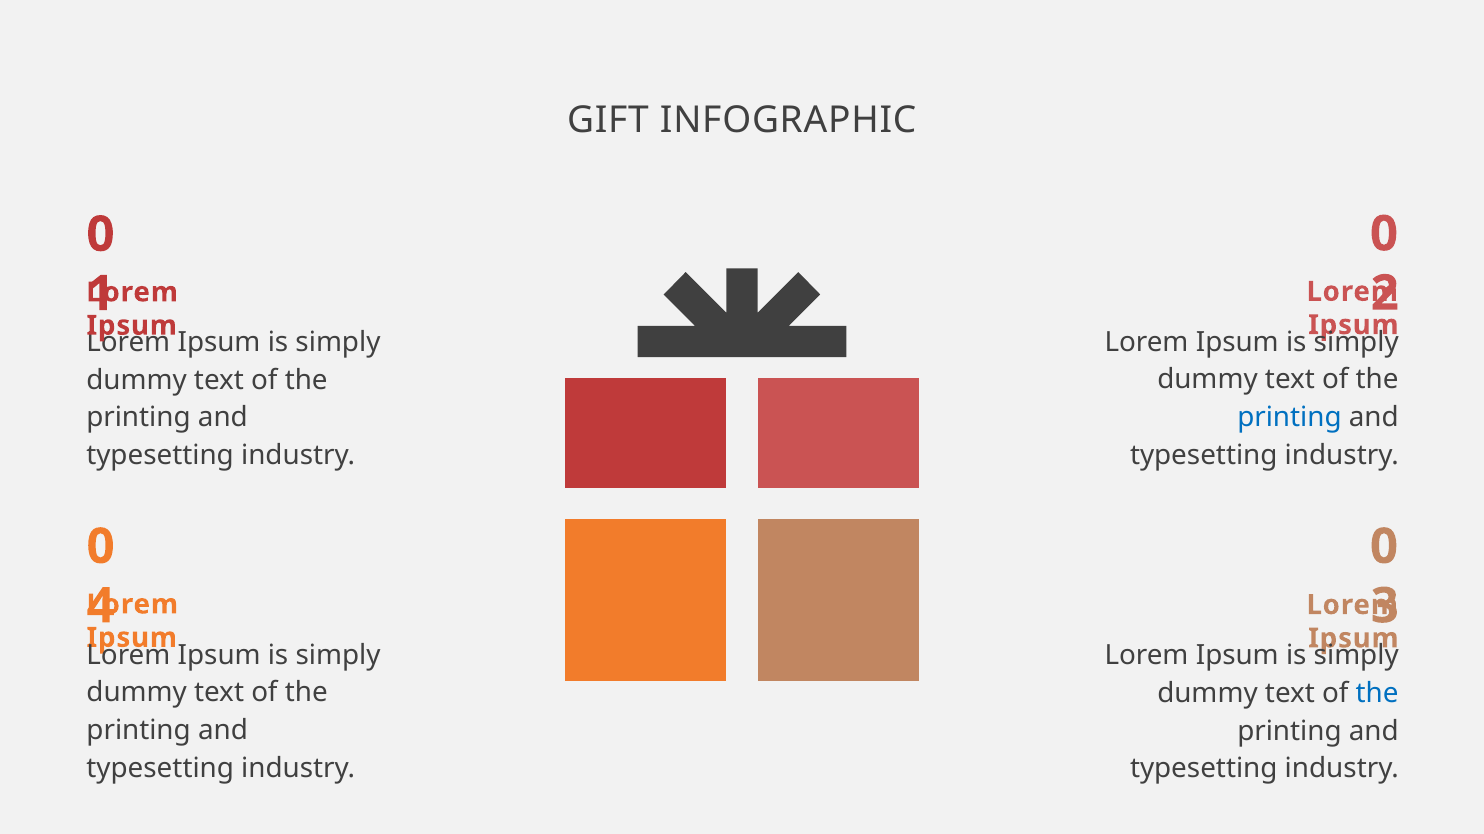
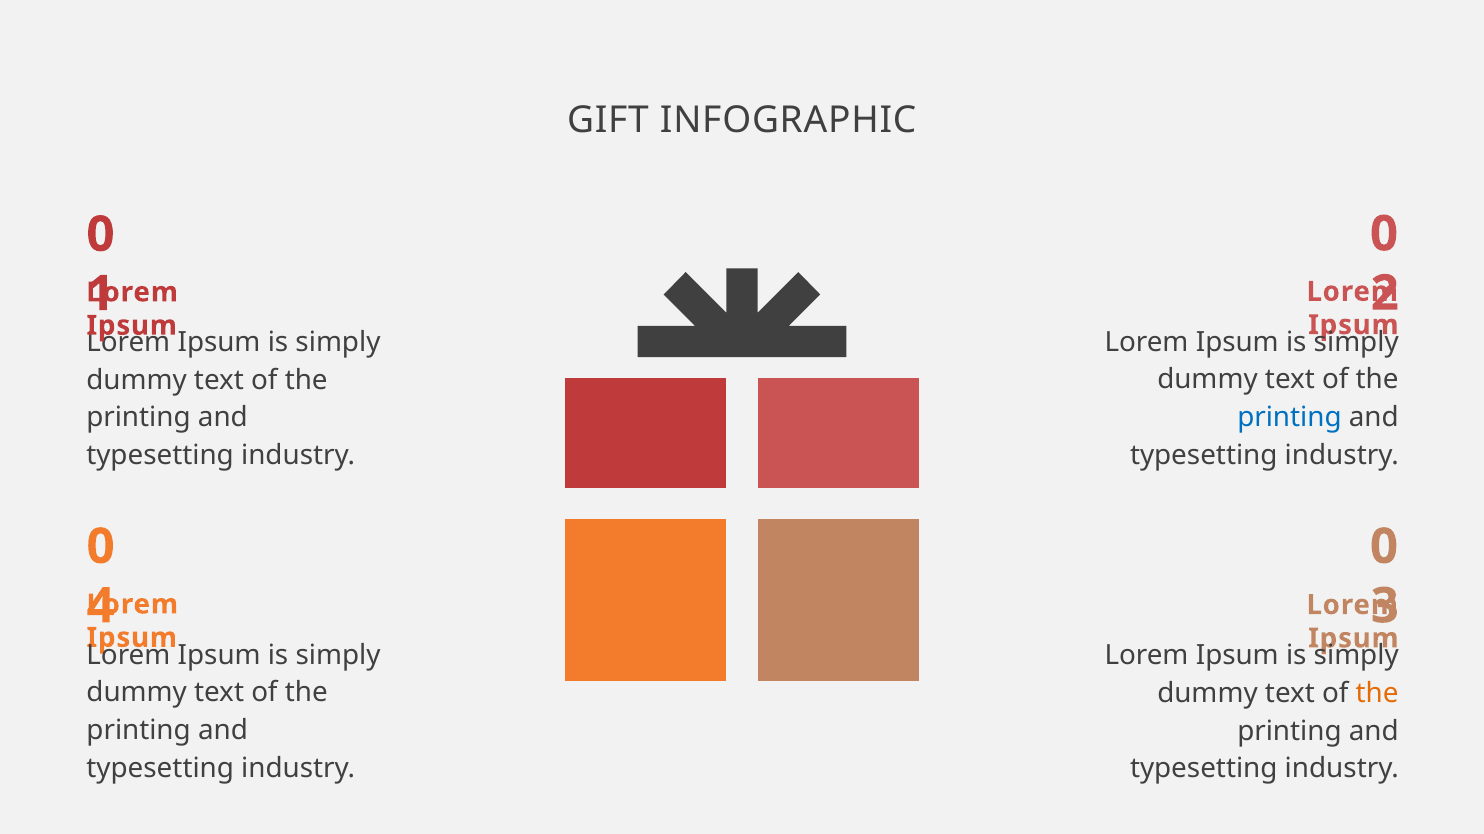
the at (1377, 694) colour: blue -> orange
